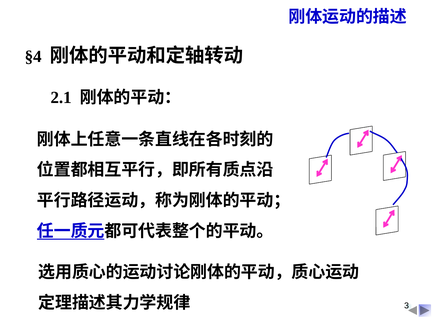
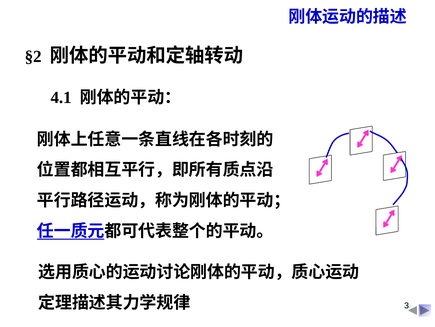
§4: §4 -> §2
2.1: 2.1 -> 4.1
